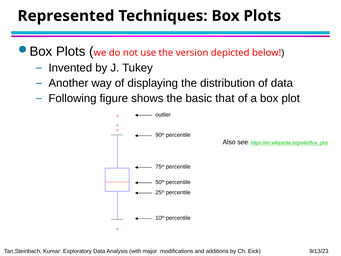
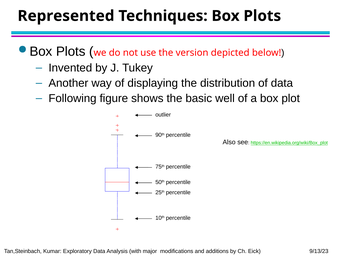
that: that -> well
